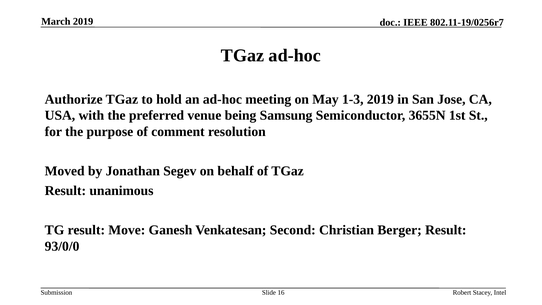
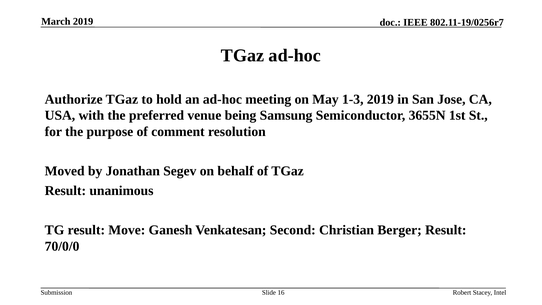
93/0/0: 93/0/0 -> 70/0/0
